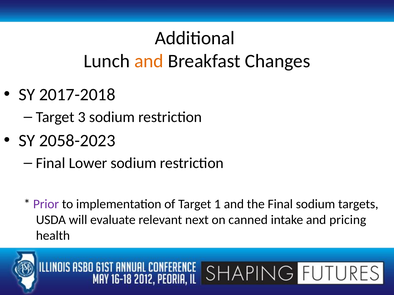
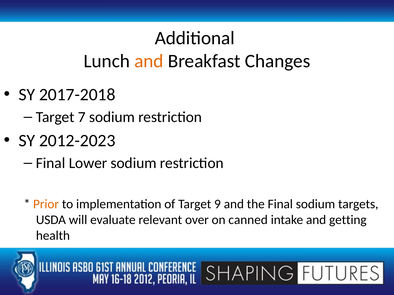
3: 3 -> 7
2058-2023: 2058-2023 -> 2012-2023
Prior colour: purple -> orange
1: 1 -> 9
next: next -> over
pricing: pricing -> getting
